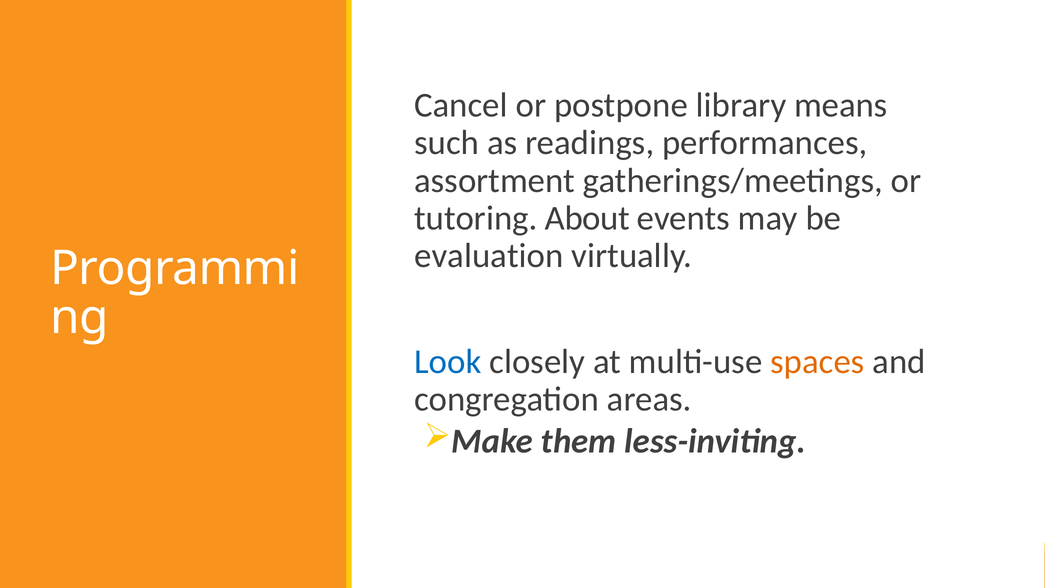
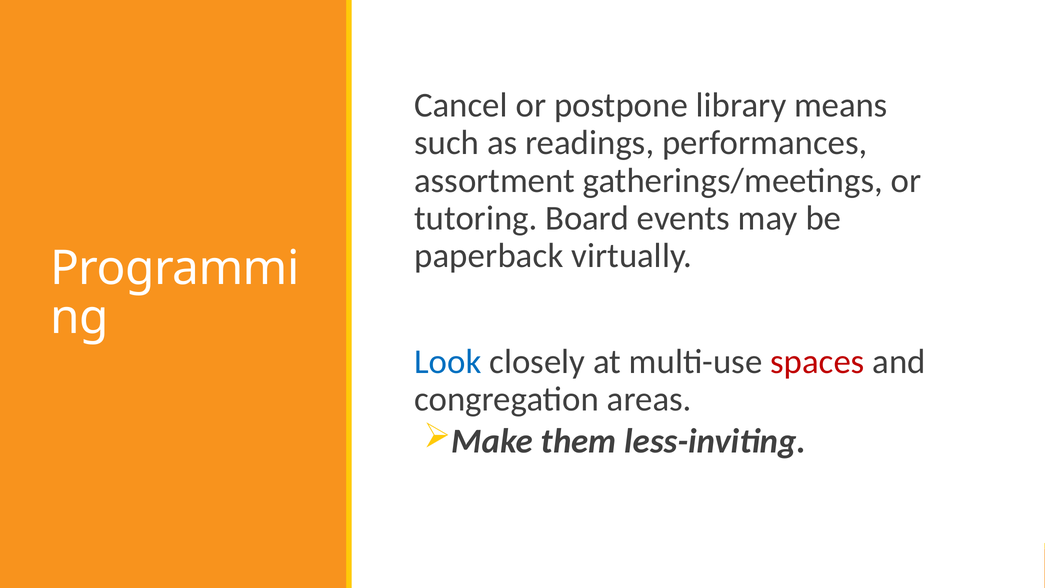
About: About -> Board
evaluation: evaluation -> paperback
spaces colour: orange -> red
